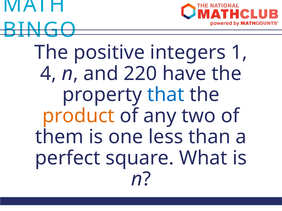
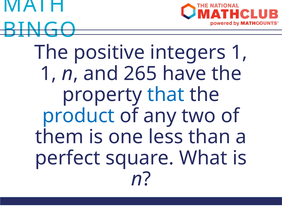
4 at (48, 74): 4 -> 1
220: 220 -> 265
product colour: orange -> blue
